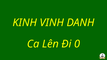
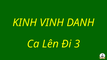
0: 0 -> 3
